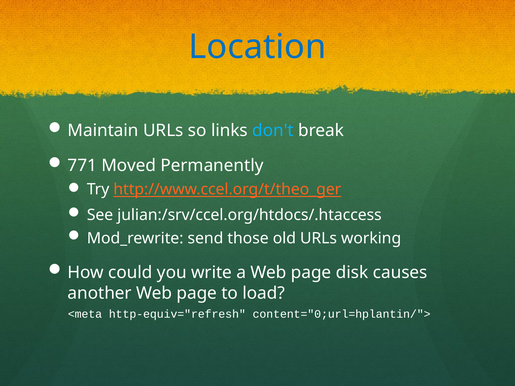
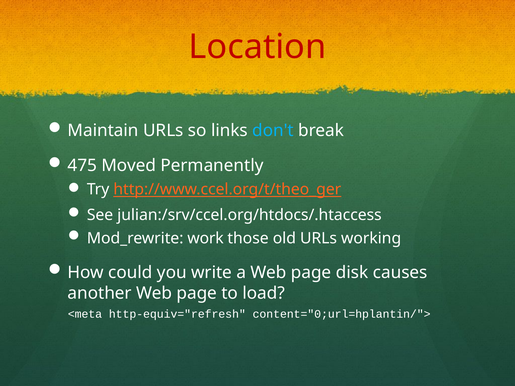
Location colour: blue -> red
771: 771 -> 475
send: send -> work
